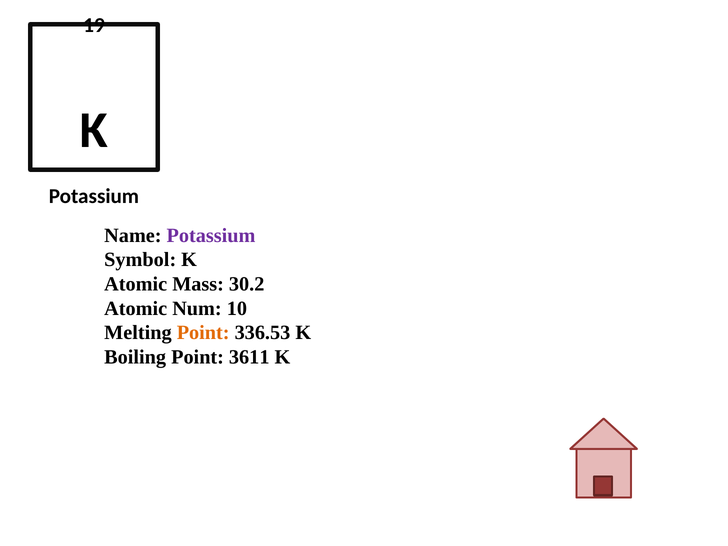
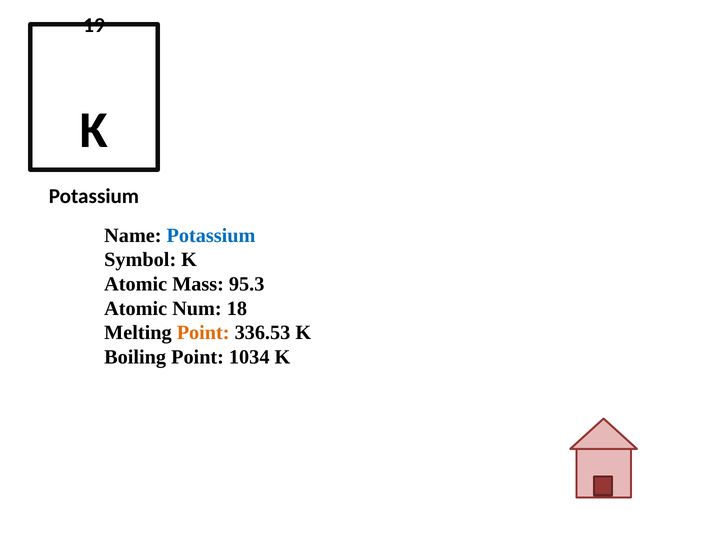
Potassium at (211, 236) colour: purple -> blue
30.2: 30.2 -> 95.3
10: 10 -> 18
3611: 3611 -> 1034
